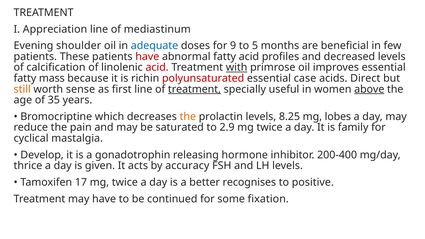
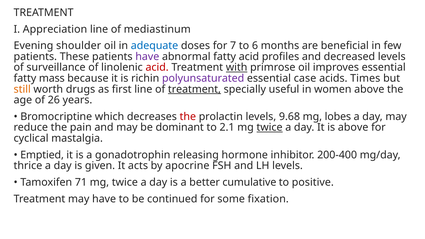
9: 9 -> 7
5: 5 -> 6
have at (147, 57) colour: red -> purple
calcification: calcification -> surveillance
polyunsaturated colour: red -> purple
Direct: Direct -> Times
sense: sense -> drugs
above at (369, 89) underline: present -> none
35: 35 -> 26
the at (188, 117) colour: orange -> red
8.25: 8.25 -> 9.68
saturated: saturated -> dominant
2.9: 2.9 -> 2.1
twice at (270, 127) underline: none -> present
is family: family -> above
Develop: Develop -> Emptied
accuracy: accuracy -> apocrine
17: 17 -> 71
recognises: recognises -> cumulative
